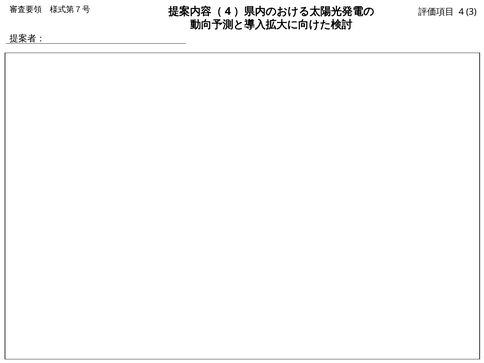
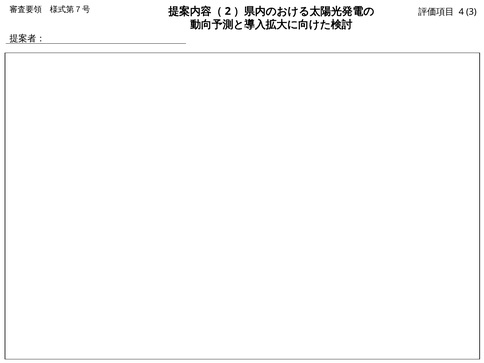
4 at (228, 11): 4 -> 2
